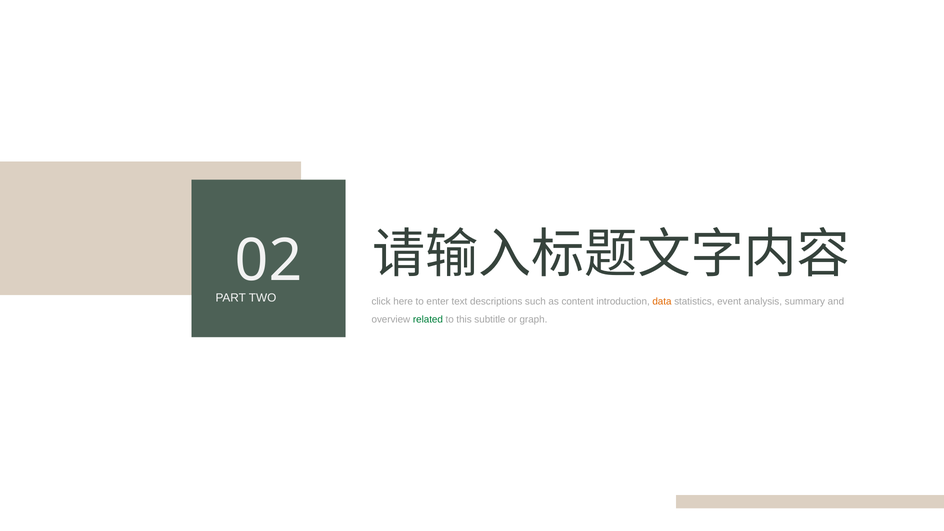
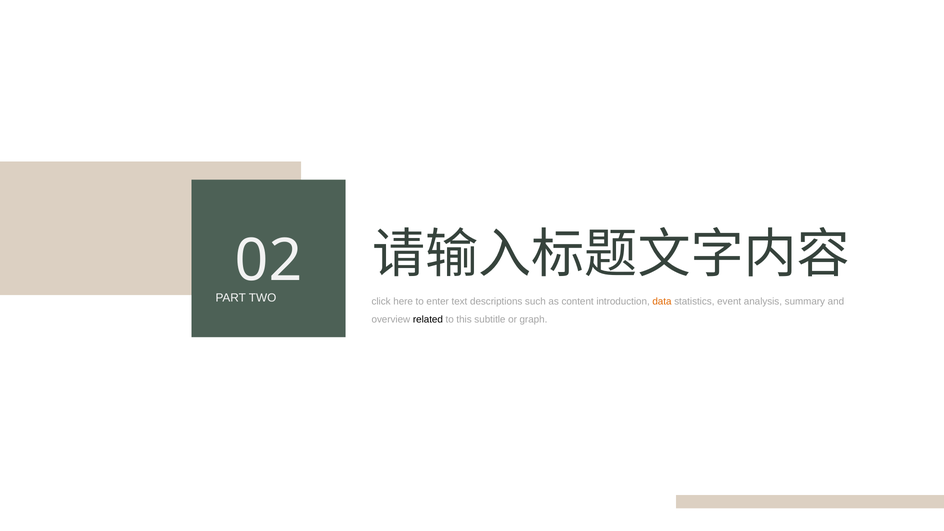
related colour: green -> black
